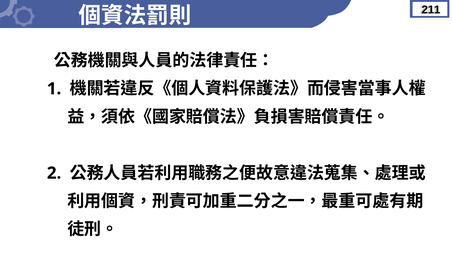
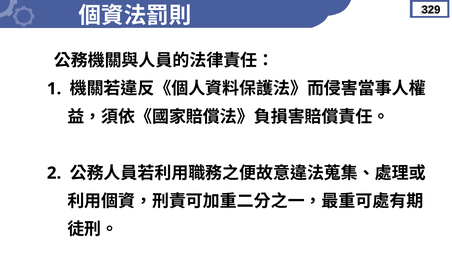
211: 211 -> 329
